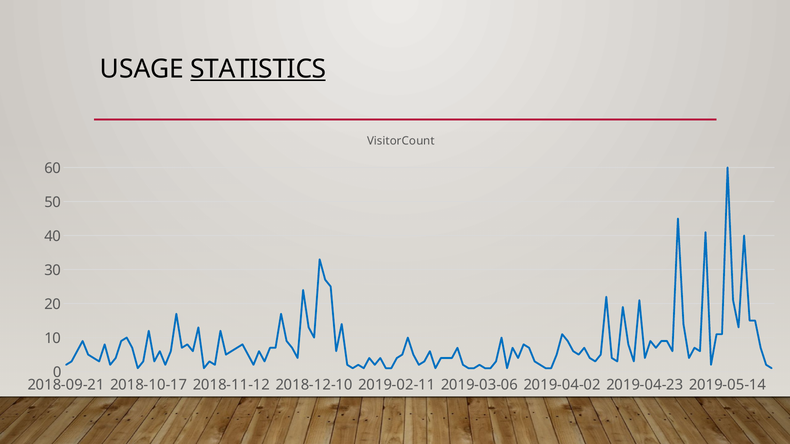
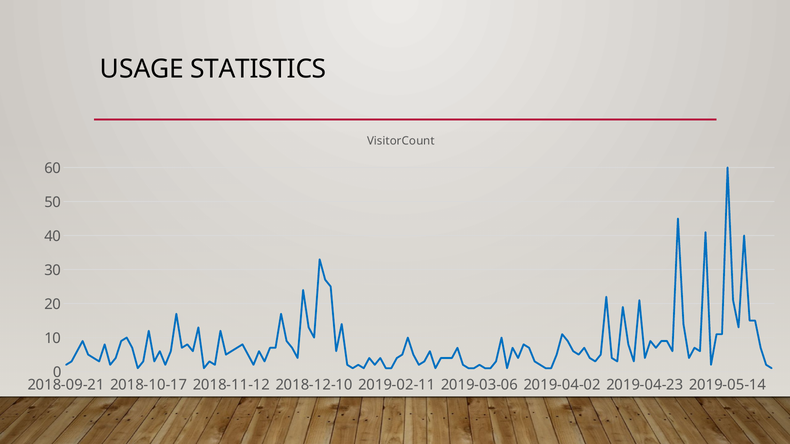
STATISTICS underline: present -> none
